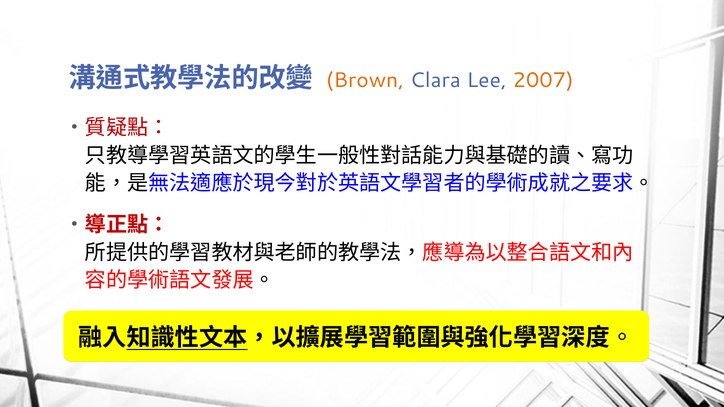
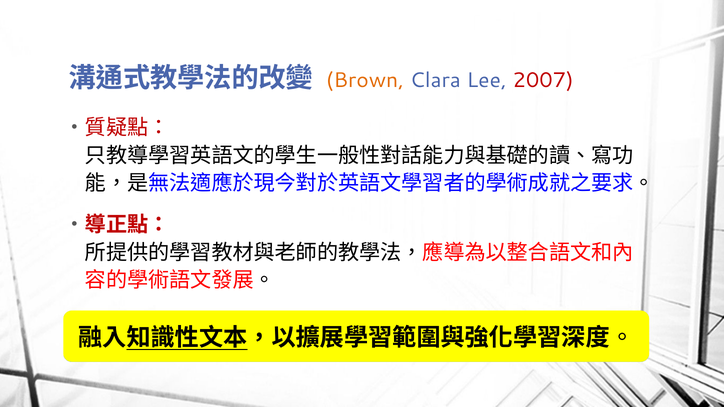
2007 colour: orange -> red
